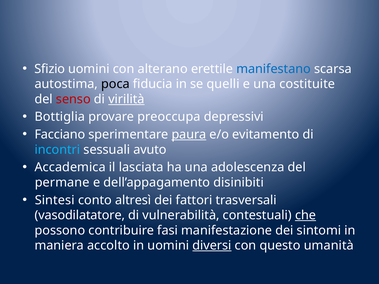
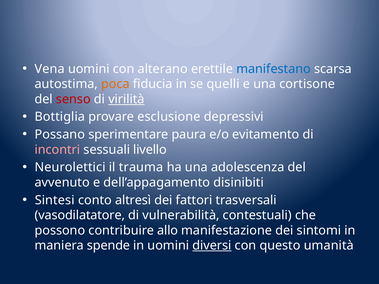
Sfizio: Sfizio -> Vena
poca colour: black -> orange
costituite: costituite -> cortisone
preoccupa: preoccupa -> esclusione
Facciano: Facciano -> Possano
paura underline: present -> none
incontri colour: light blue -> pink
avuto: avuto -> livello
Accademica: Accademica -> Neurolettici
lasciata: lasciata -> trauma
permane: permane -> avvenuto
che underline: present -> none
fasi: fasi -> allo
accolto: accolto -> spende
